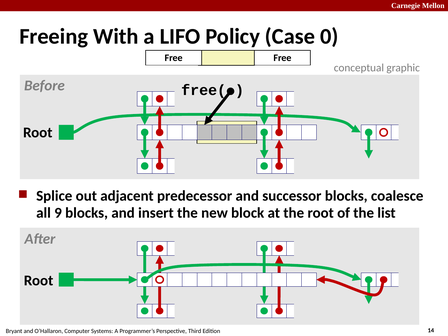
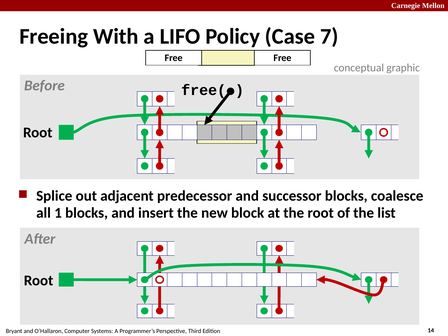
0: 0 -> 7
9: 9 -> 1
